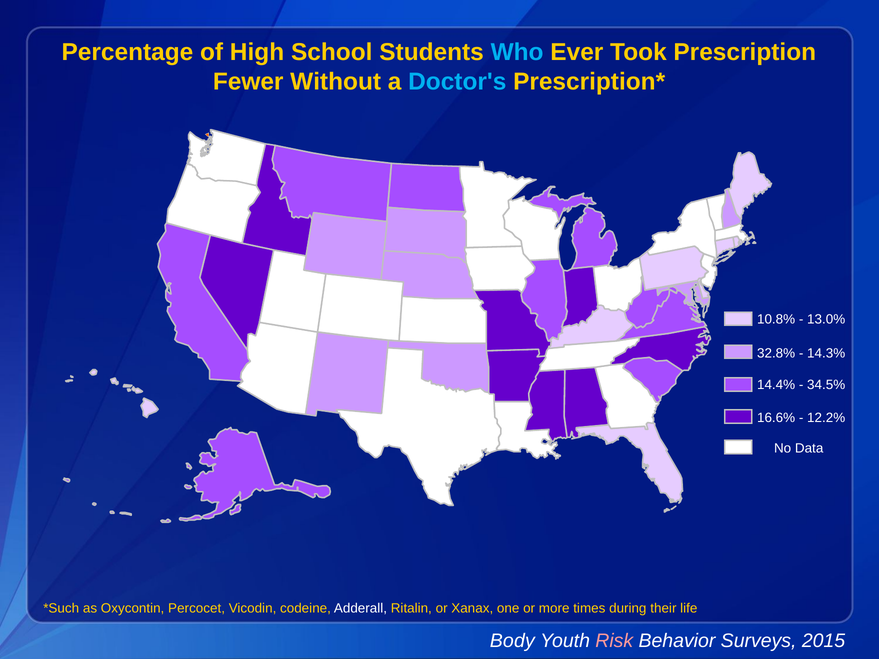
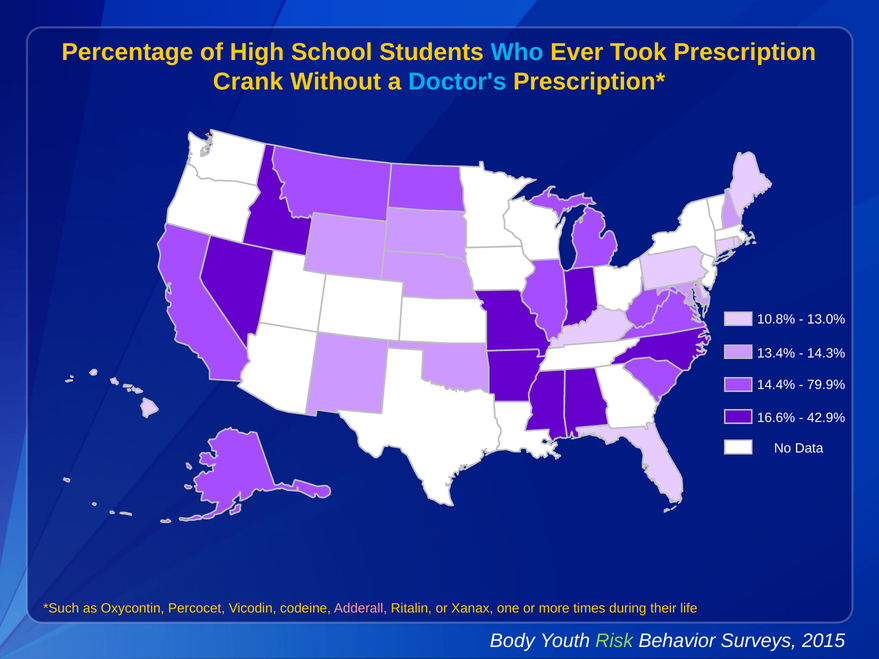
Fewer: Fewer -> Crank
32.8%: 32.8% -> 13.4%
34.5%: 34.5% -> 79.9%
12.2%: 12.2% -> 42.9%
Adderall colour: white -> pink
Risk colour: pink -> light green
